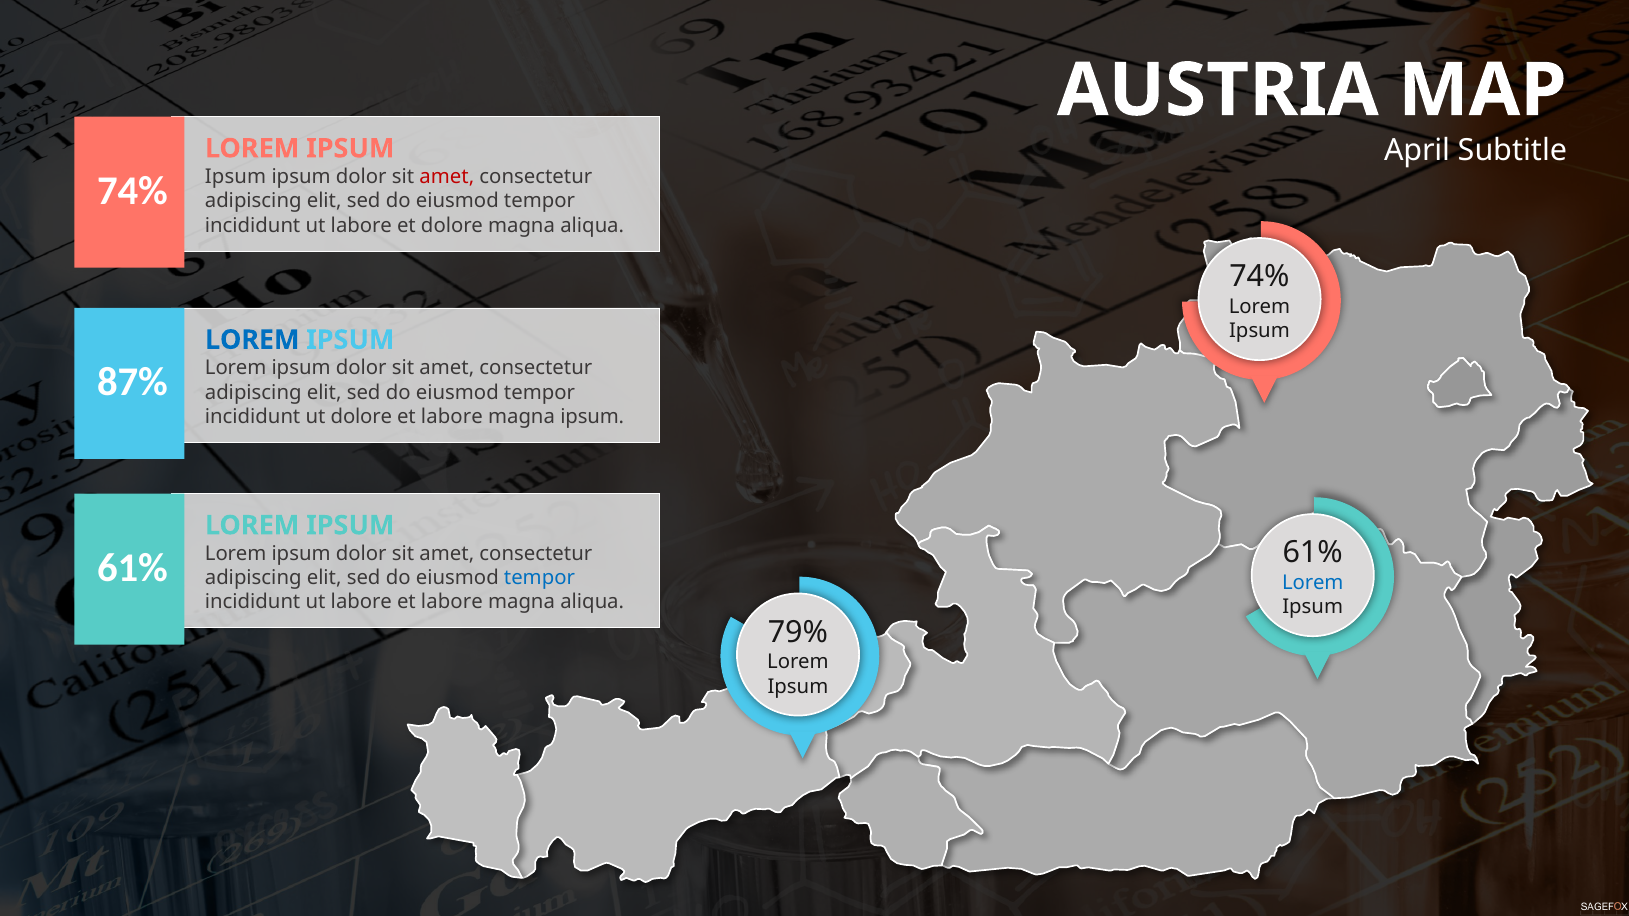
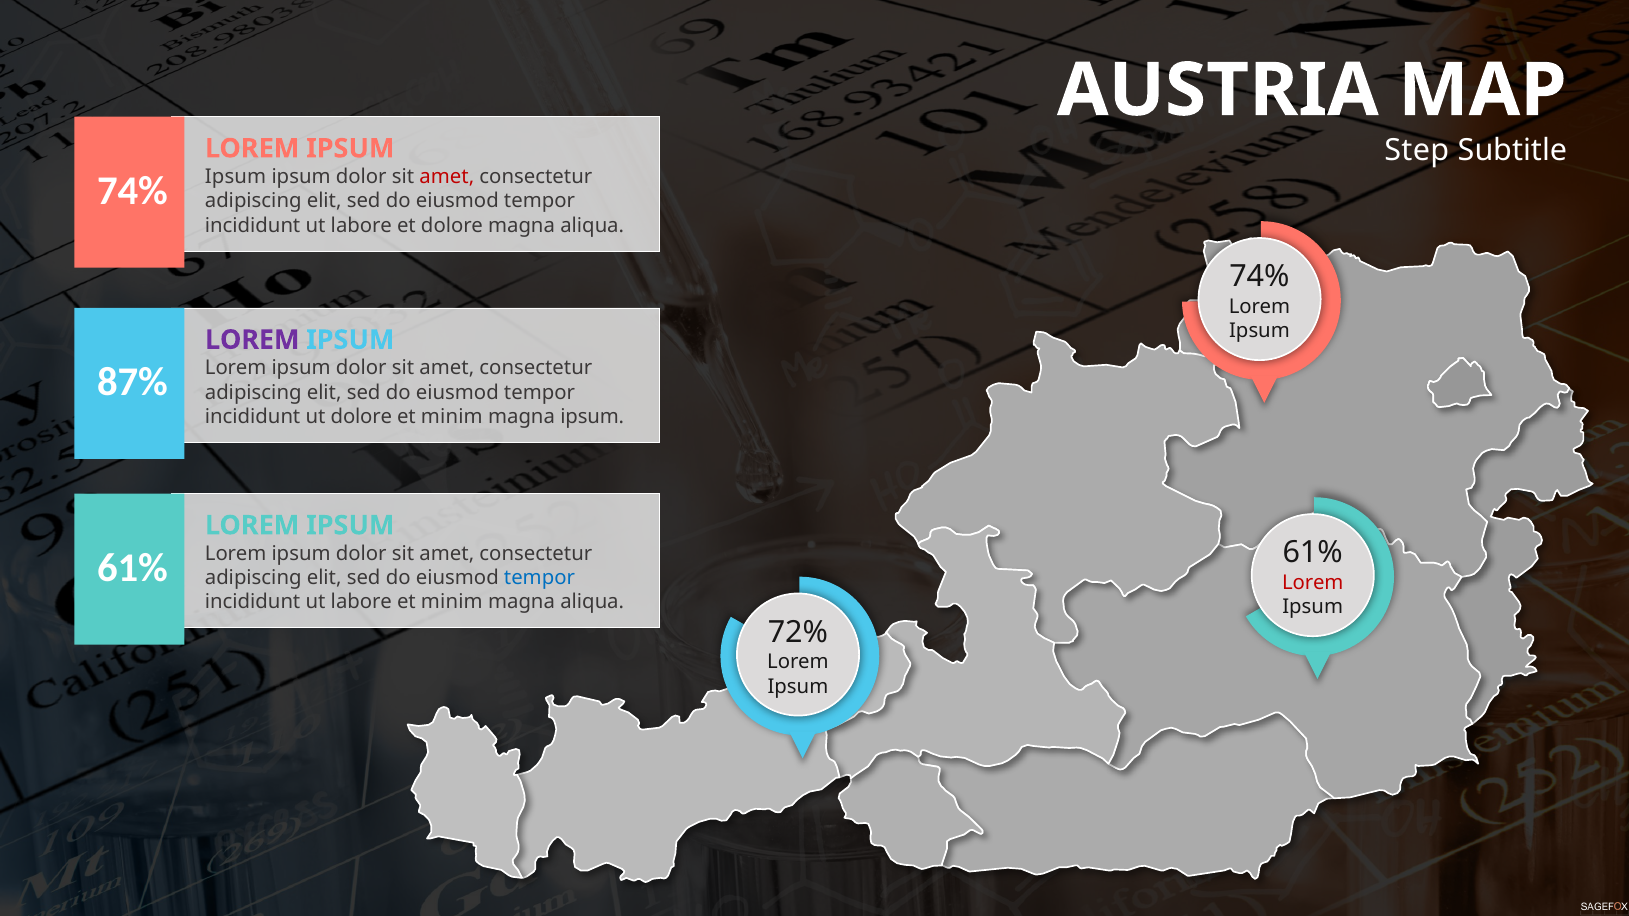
April: April -> Step
LOREM at (252, 340) colour: blue -> purple
labore at (452, 417): labore -> minim
Lorem at (1313, 583) colour: blue -> red
labore et labore: labore -> minim
79%: 79% -> 72%
